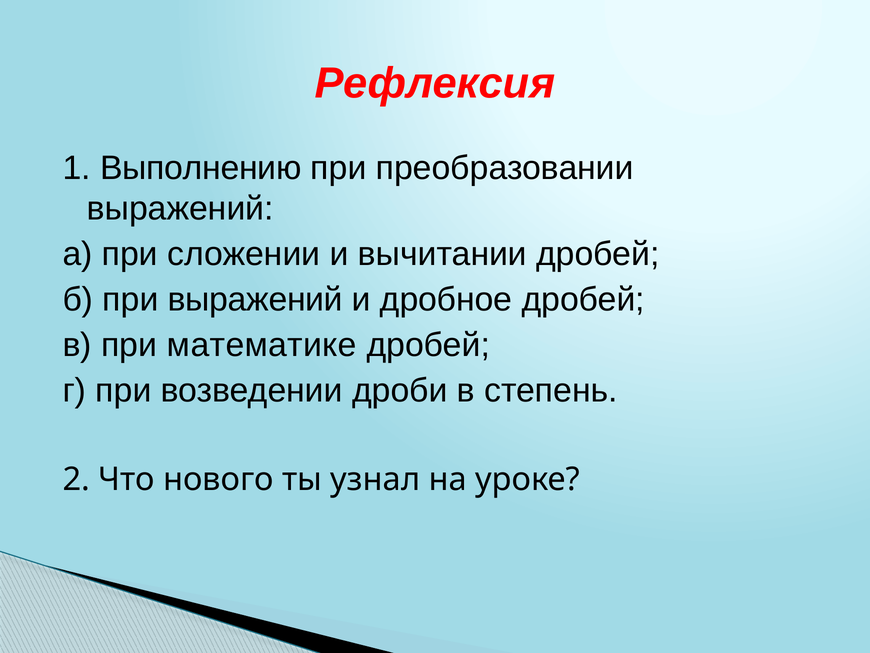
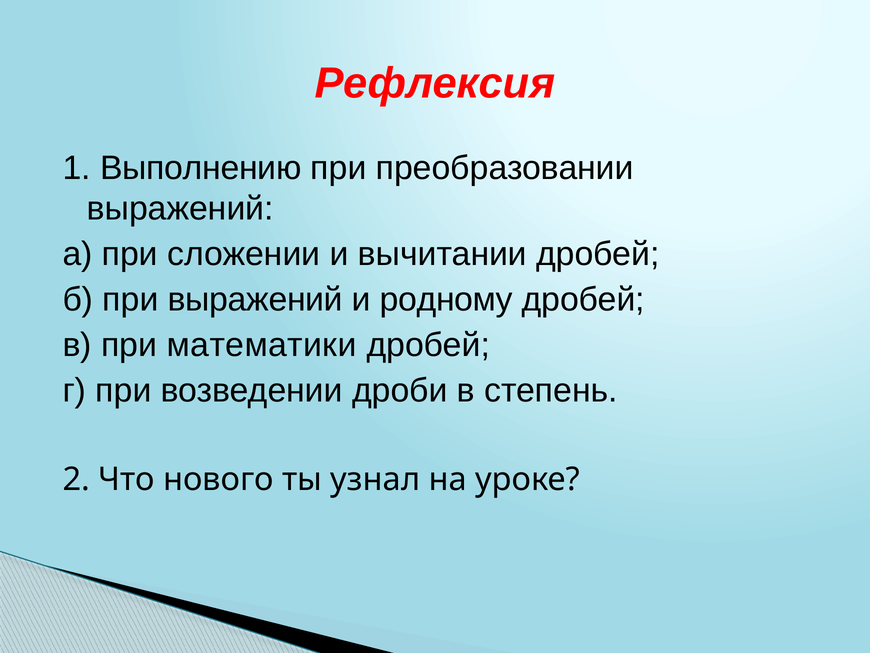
дробное: дробное -> родному
математике: математике -> математики
